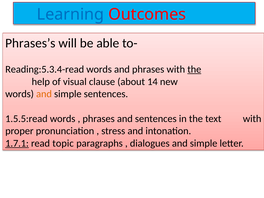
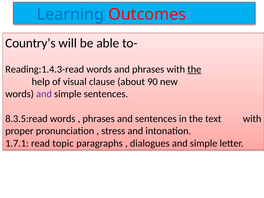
Phrases’s: Phrases’s -> Country’s
Reading:5.3.4-read: Reading:5.3.4-read -> Reading:1.4.3-read
14: 14 -> 90
and at (44, 94) colour: orange -> purple
1.5.5:read: 1.5.5:read -> 8.3.5:read
1.7.1 underline: present -> none
